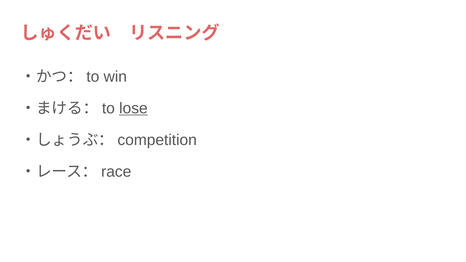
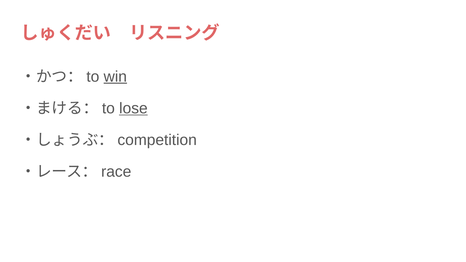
win underline: none -> present
